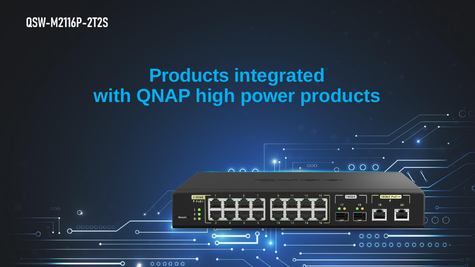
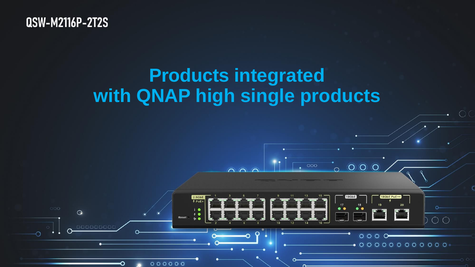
power: power -> single
